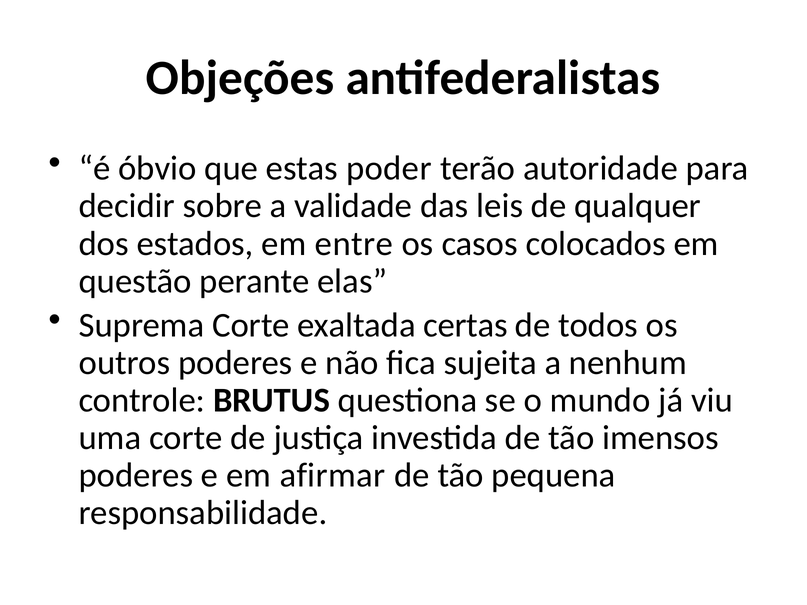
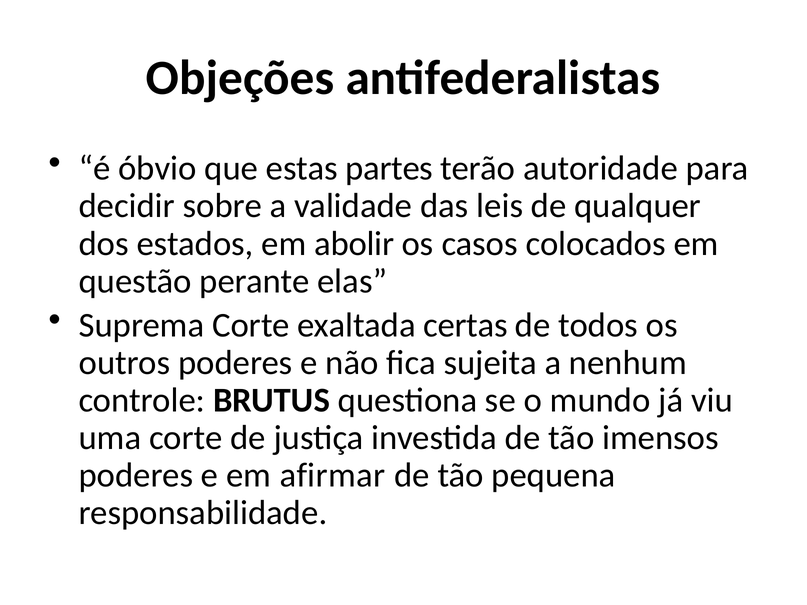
poder: poder -> partes
entre: entre -> abolir
